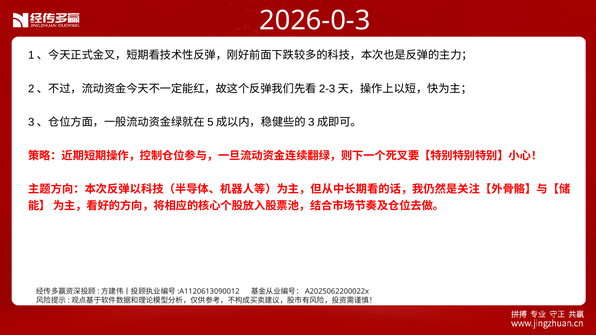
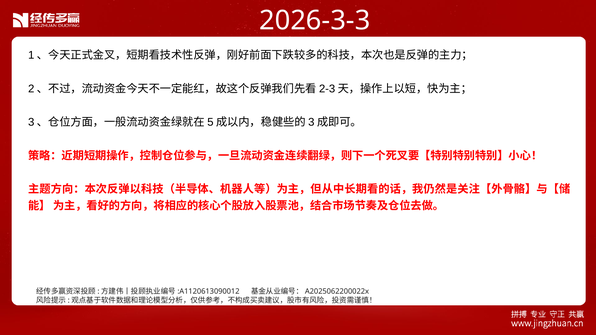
2026-0-3: 2026-0-3 -> 2026-3-3
